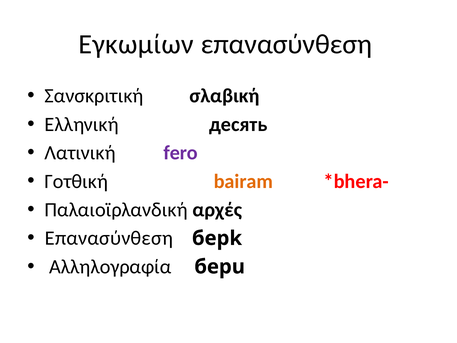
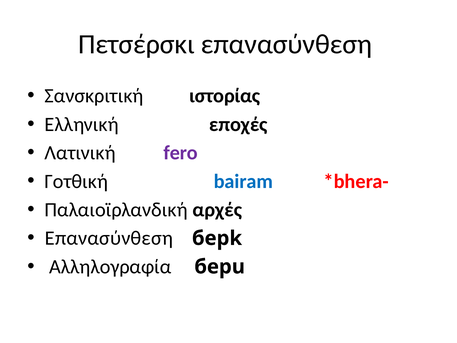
Εγκωμίων: Εγκωμίων -> Πετσέρσκι
σλαβική: σλαβική -> ιστορίας
десять: десять -> εποχές
bairam colour: orange -> blue
